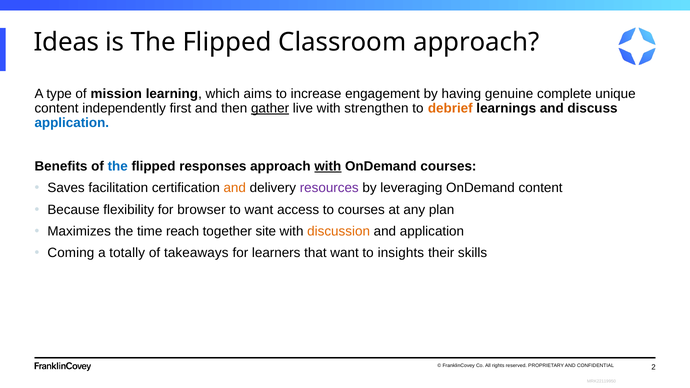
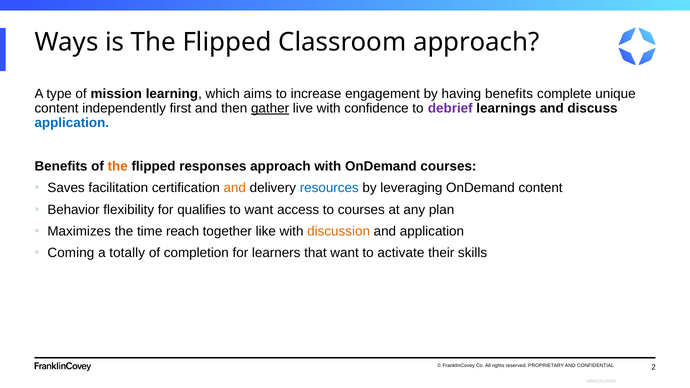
Ideas: Ideas -> Ways
having genuine: genuine -> benefits
strengthen: strengthen -> confidence
debrief colour: orange -> purple
the at (118, 166) colour: blue -> orange
with at (328, 166) underline: present -> none
resources colour: purple -> blue
Because: Because -> Behavior
browser: browser -> qualifies
site: site -> like
takeaways: takeaways -> completion
insights: insights -> activate
